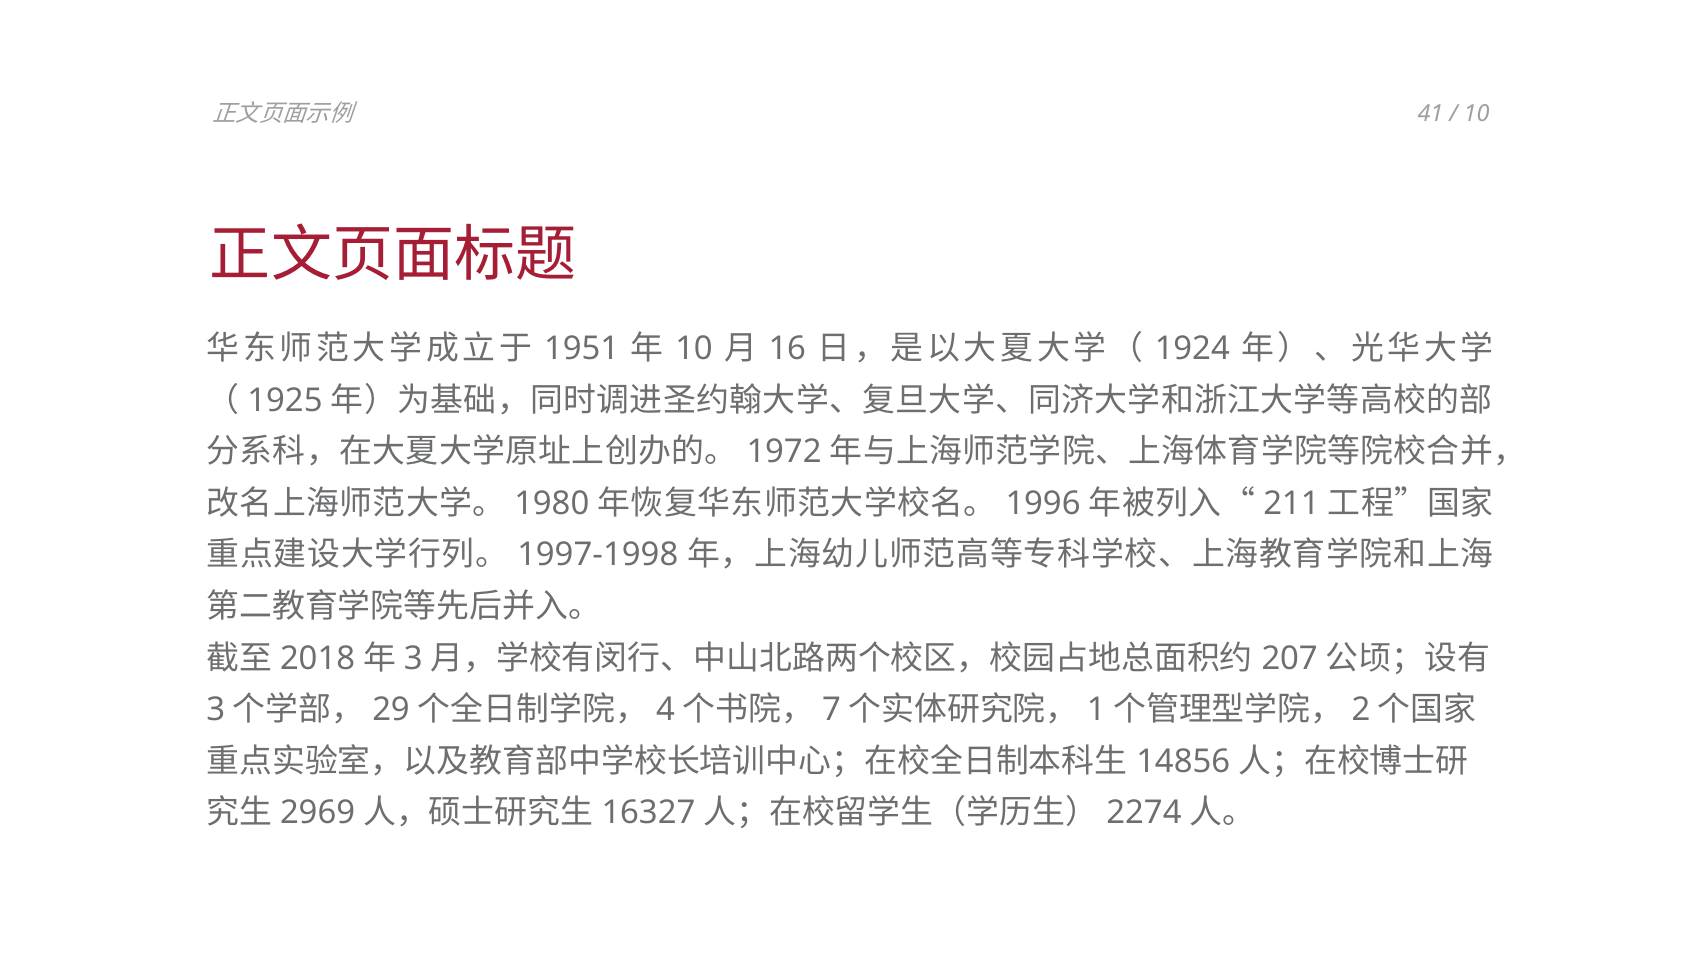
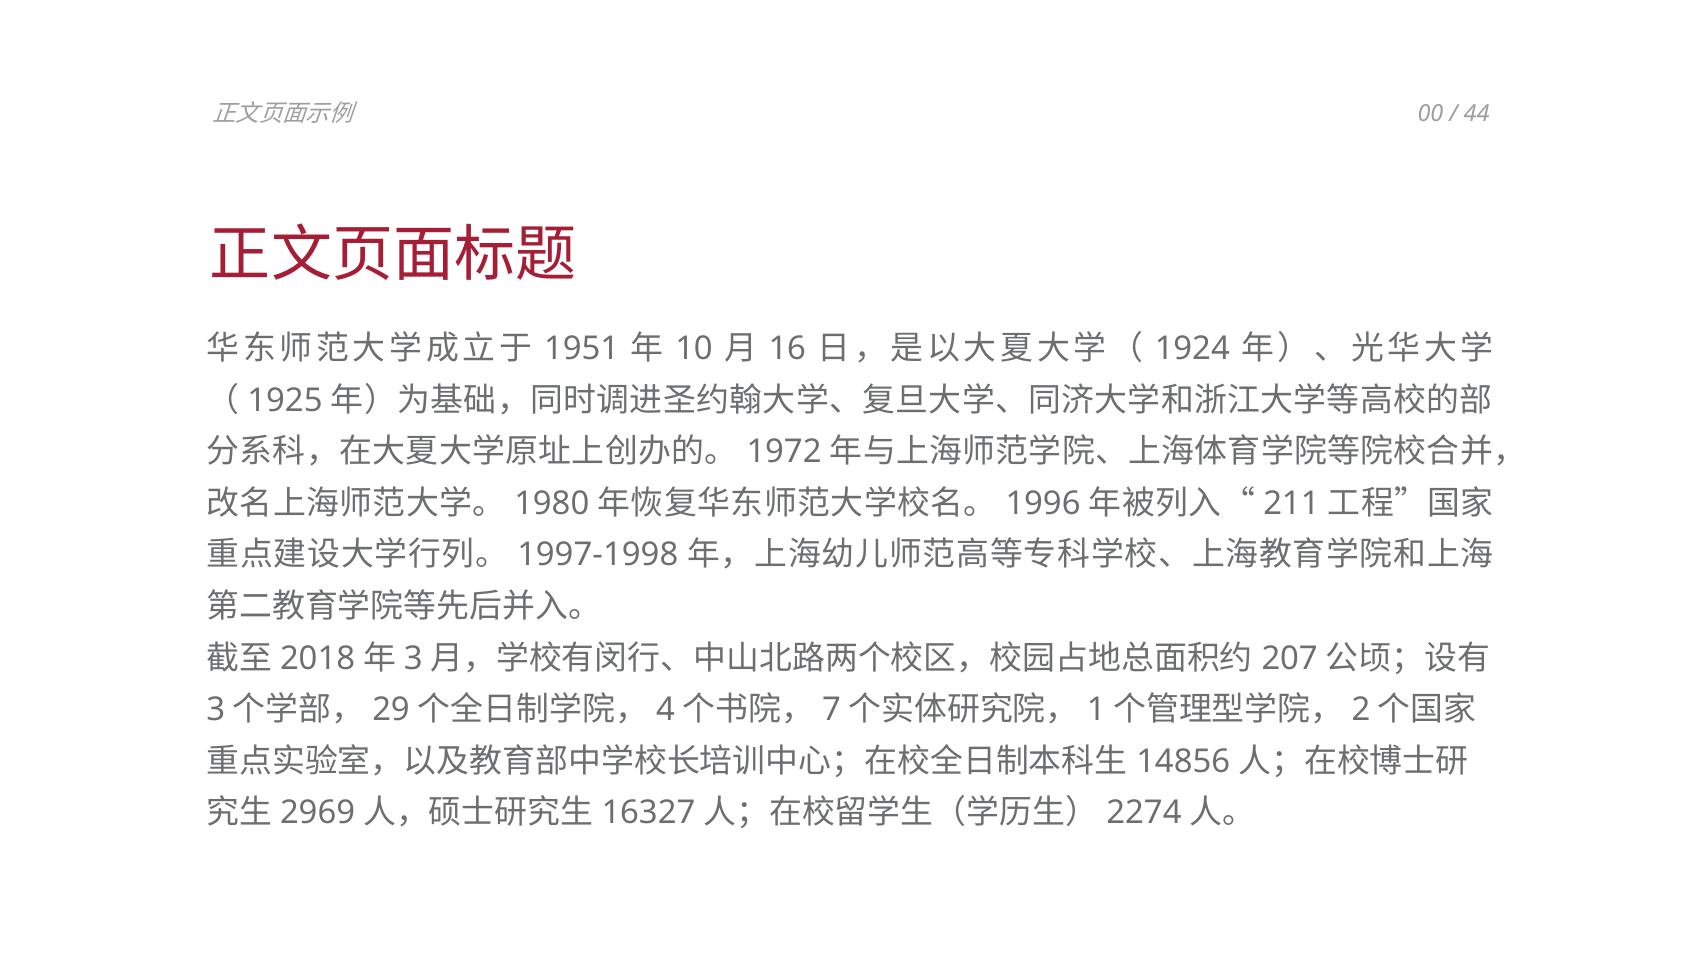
41: 41 -> 00
10 at (1477, 114): 10 -> 44
